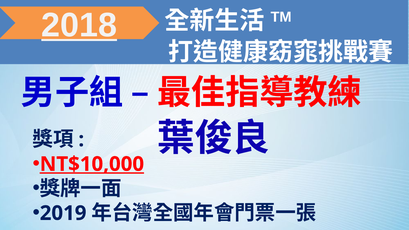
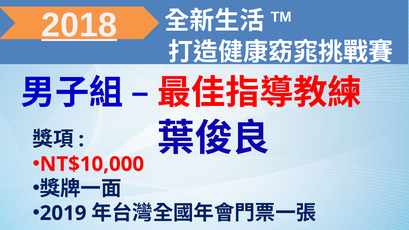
NT$10,000 underline: present -> none
